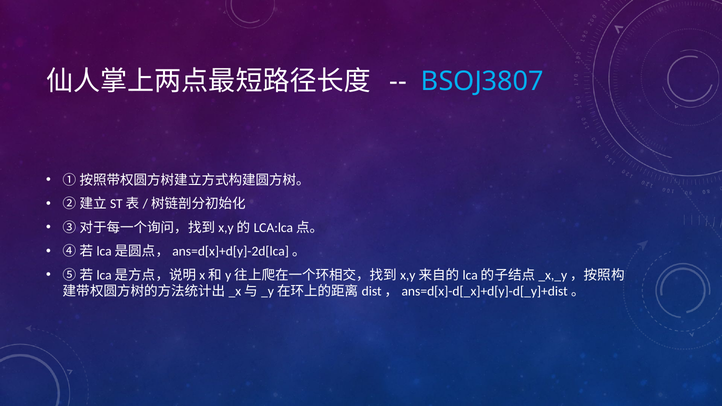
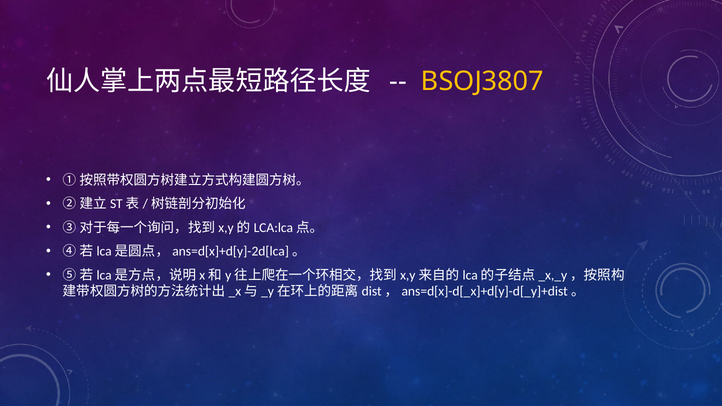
BSOJ3807 colour: light blue -> yellow
